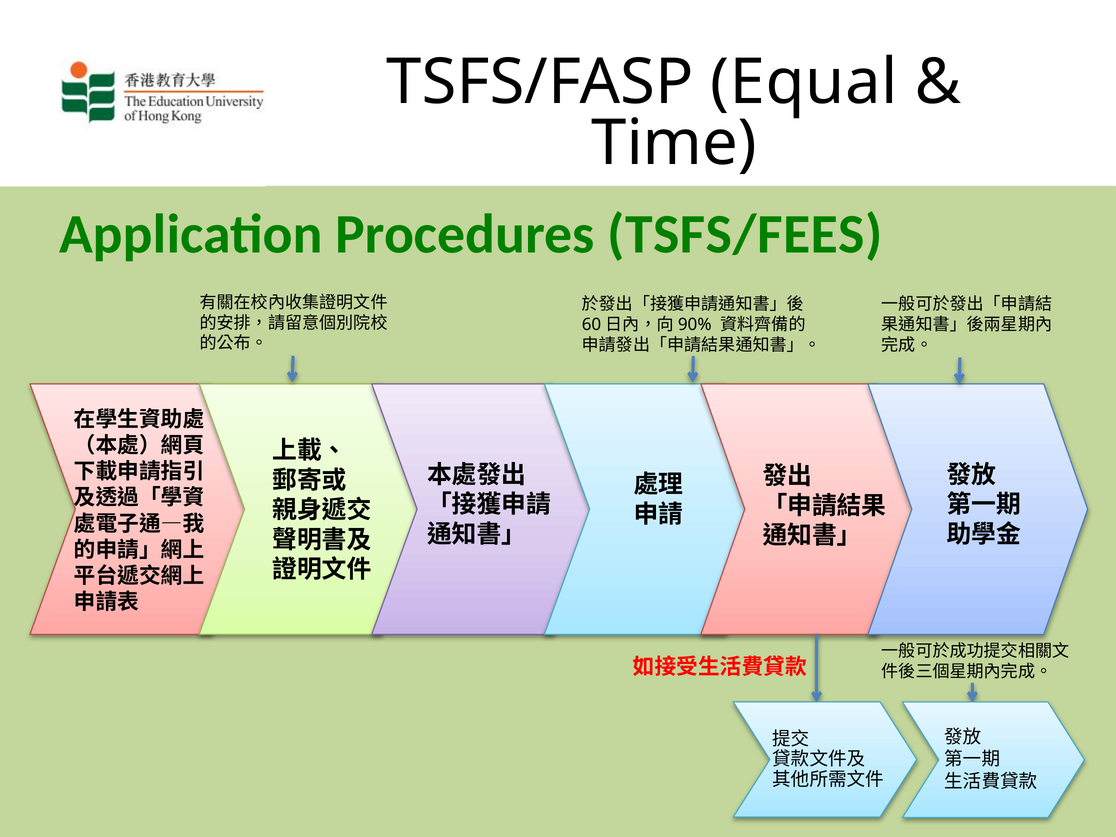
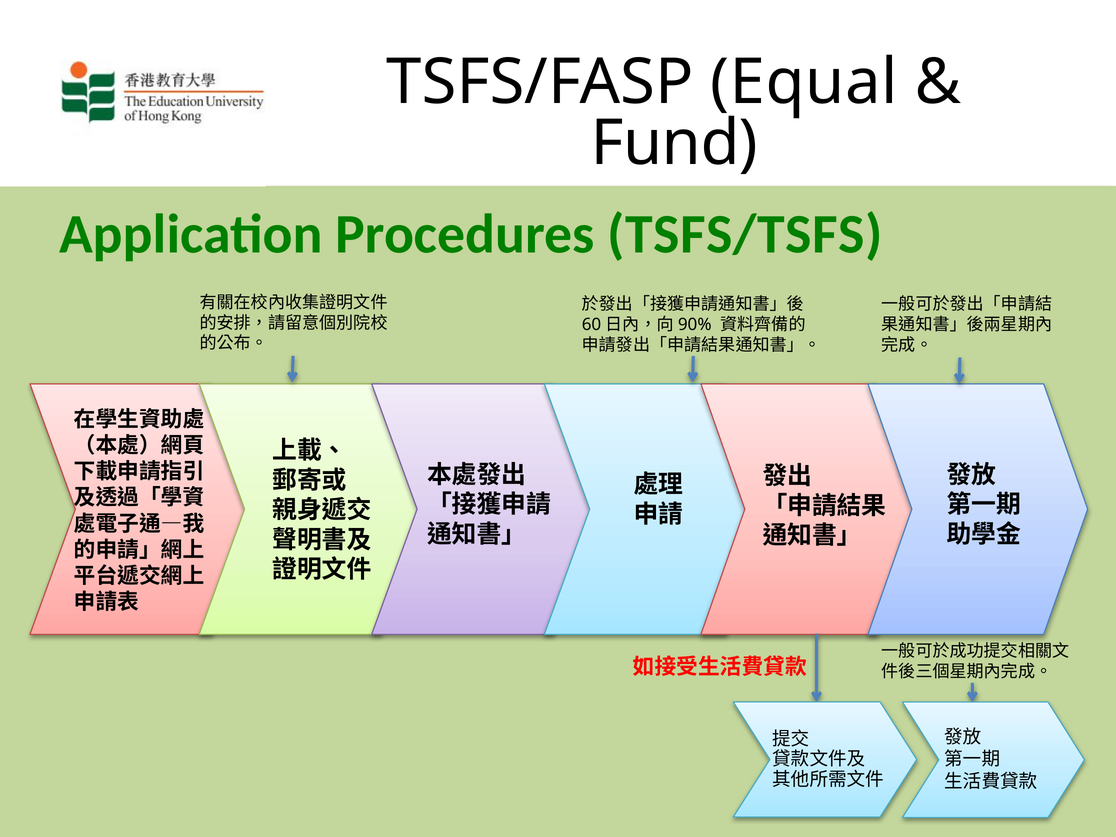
Time: Time -> Fund
TSFS/FEES: TSFS/FEES -> TSFS/TSFS
